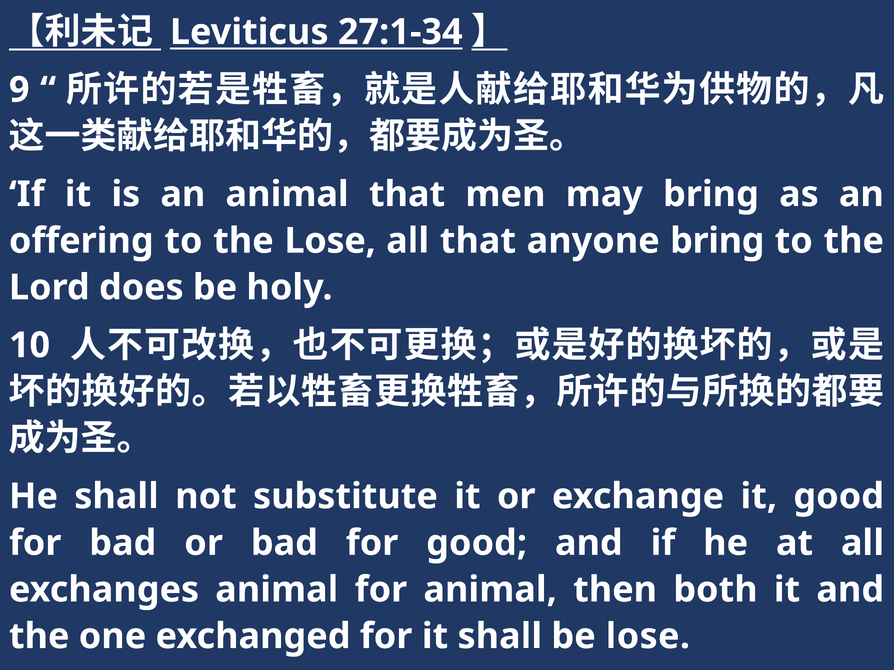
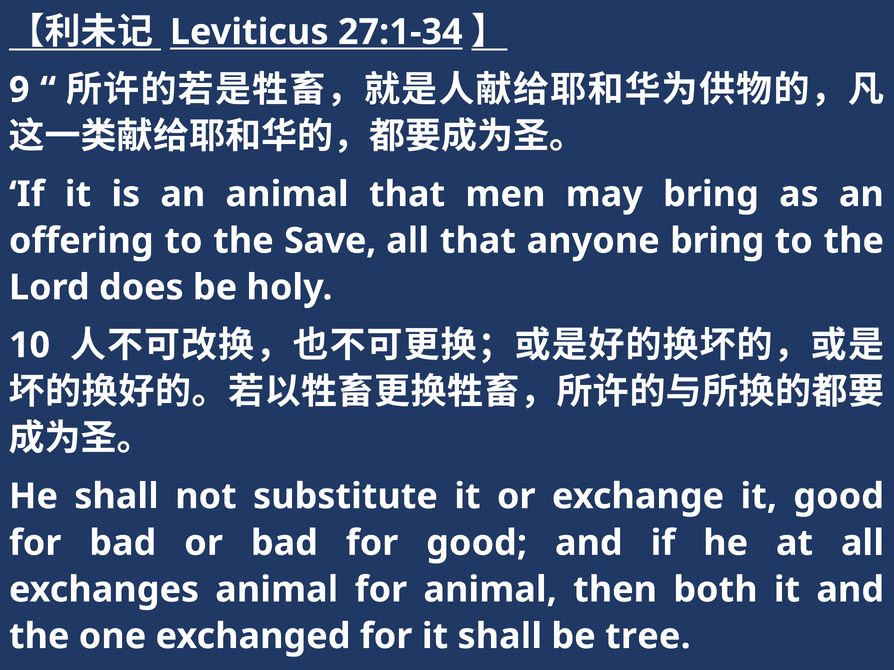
the Lose: Lose -> Save
be lose: lose -> tree
